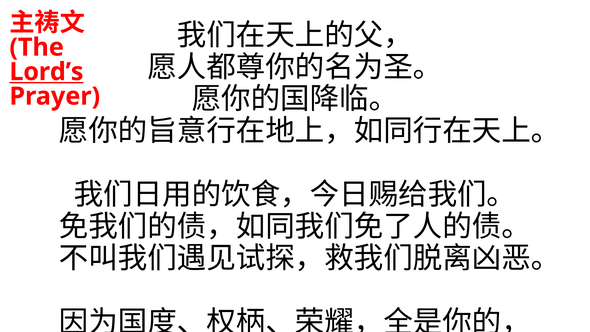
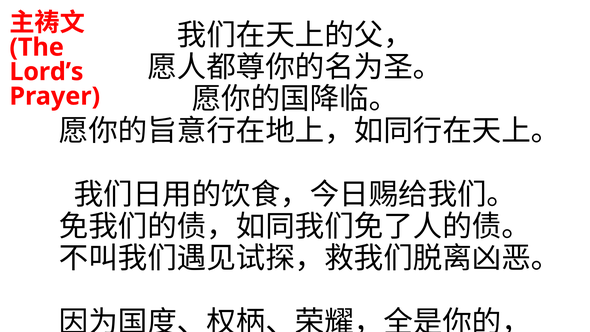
Lord’s underline: present -> none
